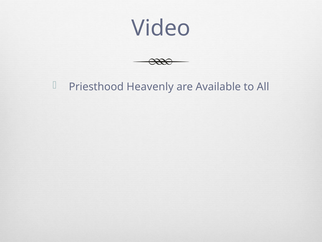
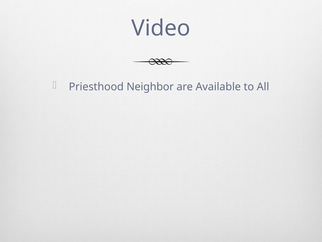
Heavenly: Heavenly -> Neighbor
